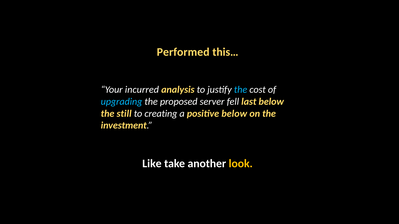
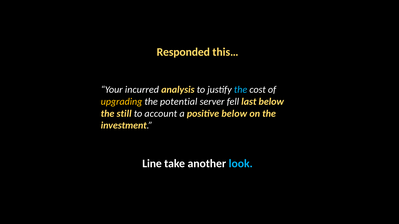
Performed: Performed -> Responded
upgrading colour: light blue -> yellow
proposed: proposed -> potential
creating: creating -> account
Like: Like -> Line
look colour: yellow -> light blue
